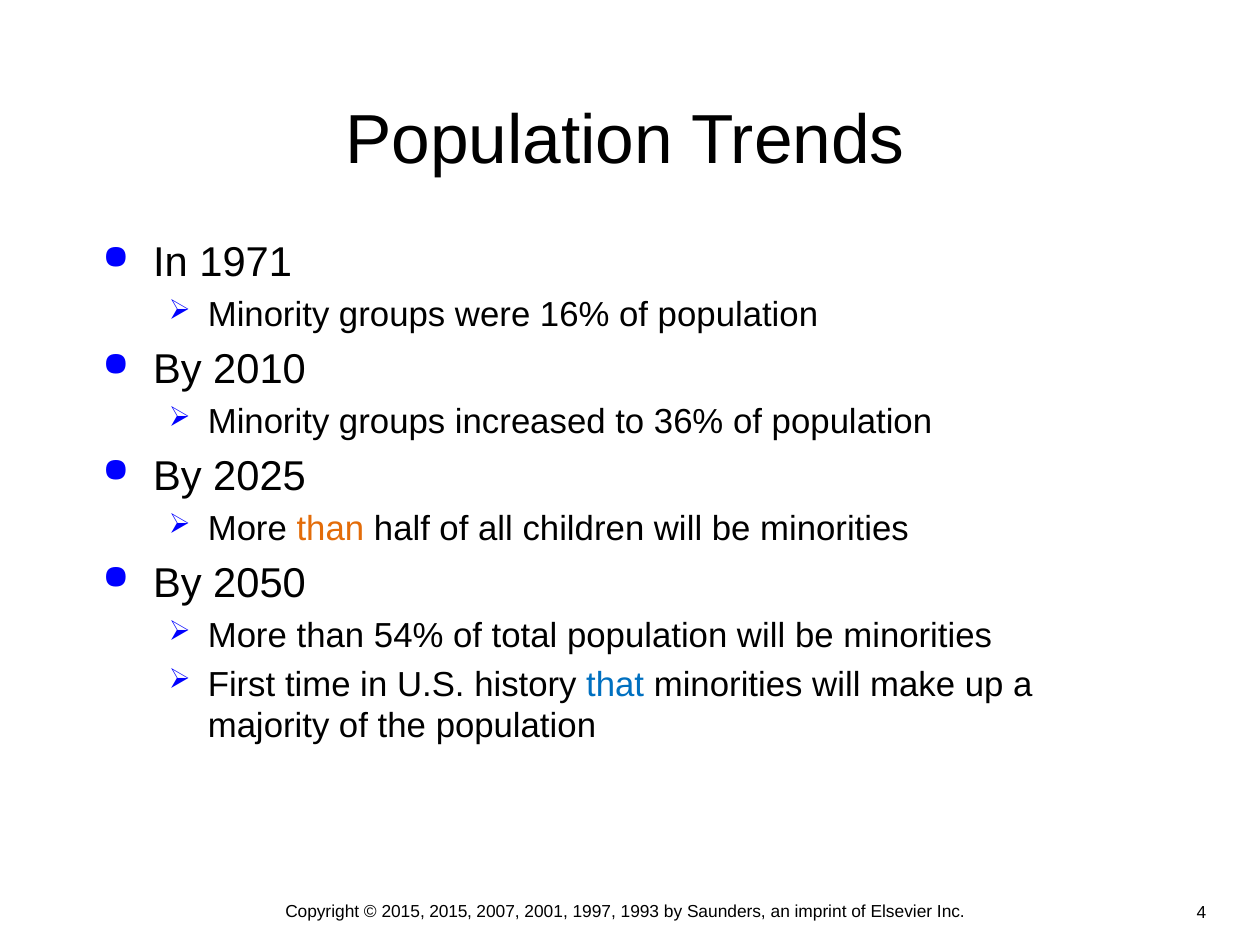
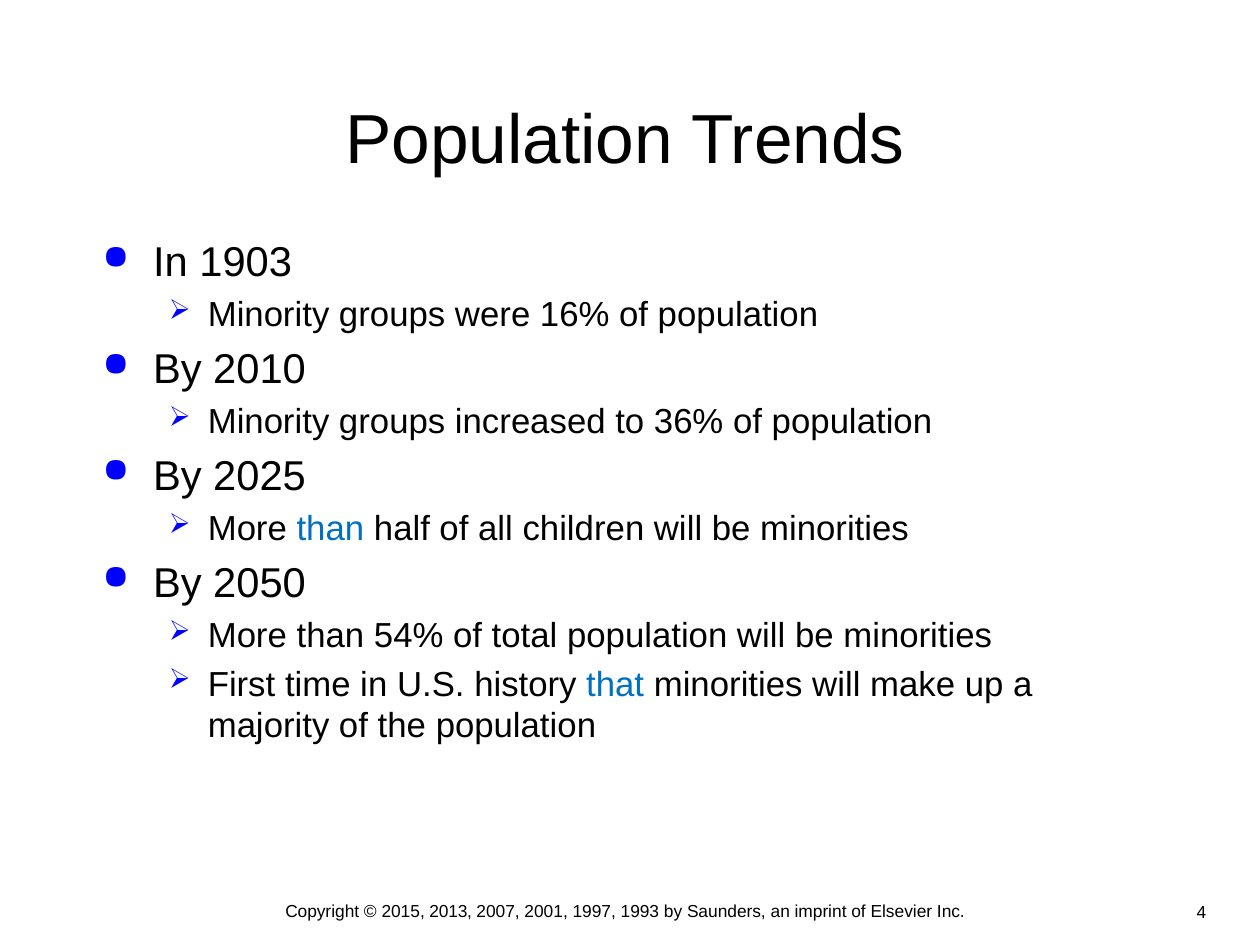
1971: 1971 -> 1903
than at (330, 530) colour: orange -> blue
2015 2015: 2015 -> 2013
